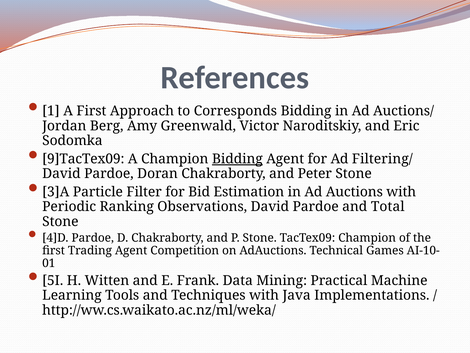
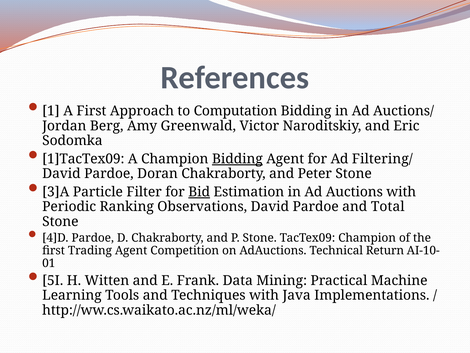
Corresponds: Corresponds -> Computation
9]TacTex09: 9]TacTex09 -> 1]TacTex09
Bid underline: none -> present
Games: Games -> Return
